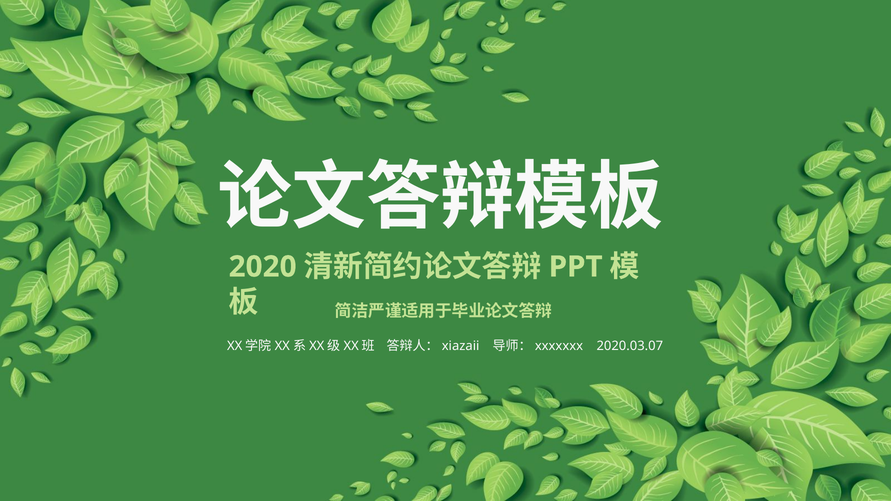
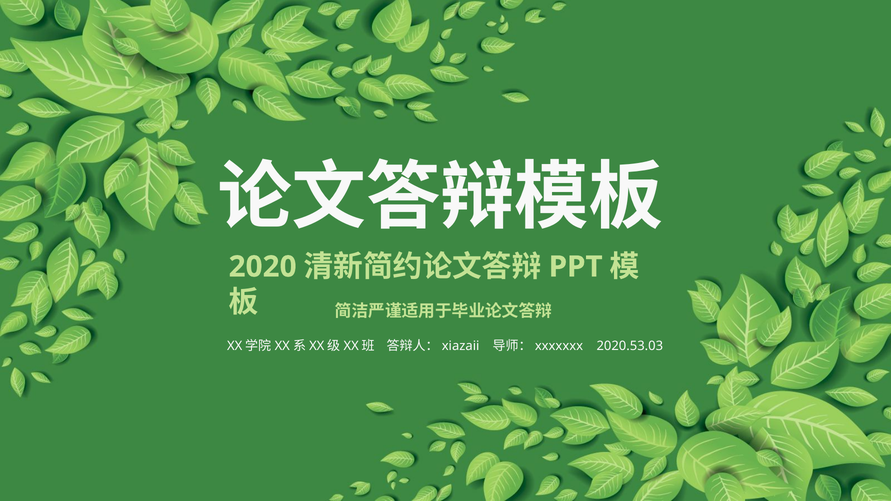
2020.03.07: 2020.03.07 -> 2020.53.03
